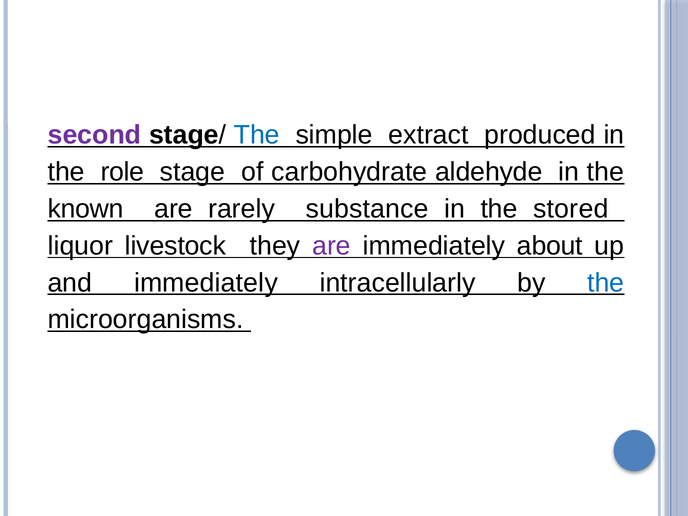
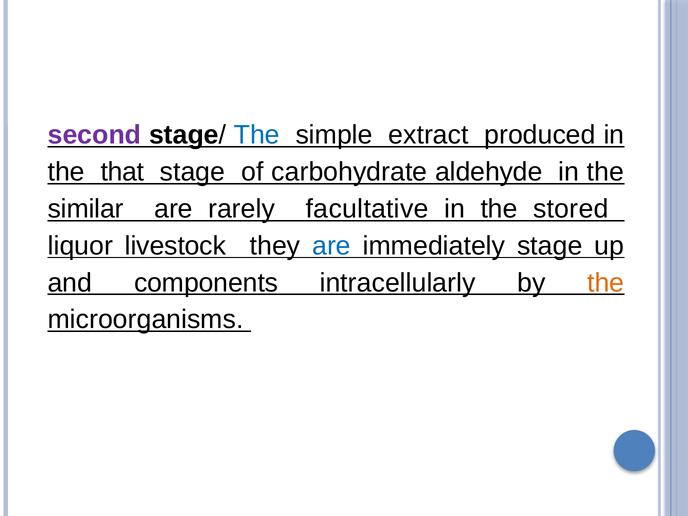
role: role -> that
known: known -> similar
substance: substance -> facultative
are at (332, 246) colour: purple -> blue
immediately about: about -> stage
and immediately: immediately -> components
the at (606, 283) colour: blue -> orange
